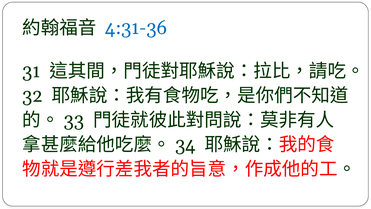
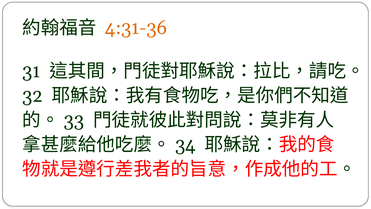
4:31-36 colour: blue -> orange
